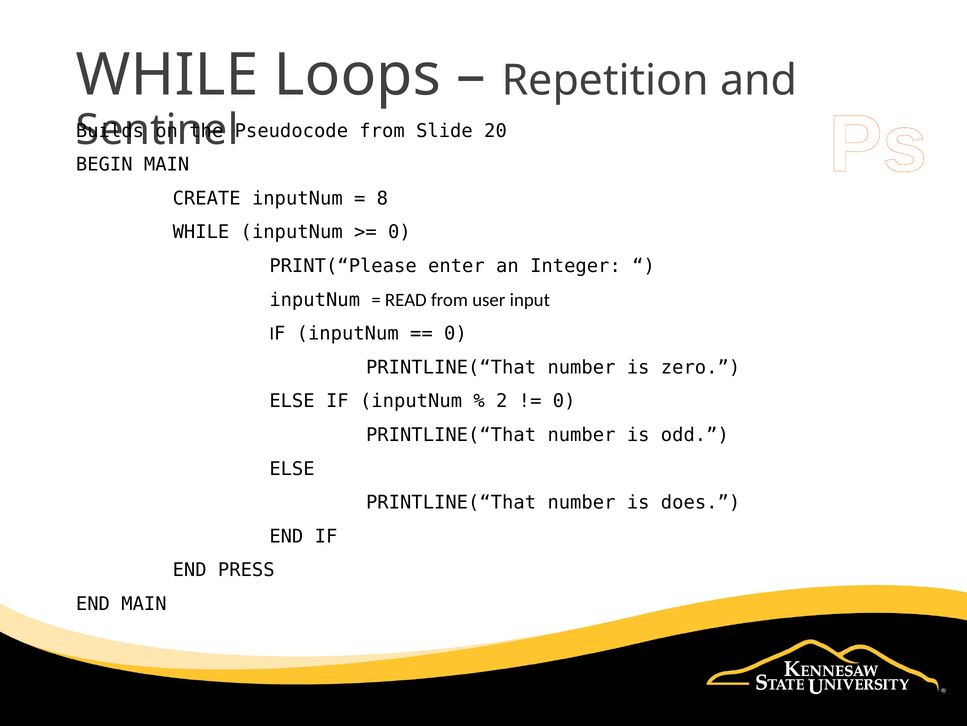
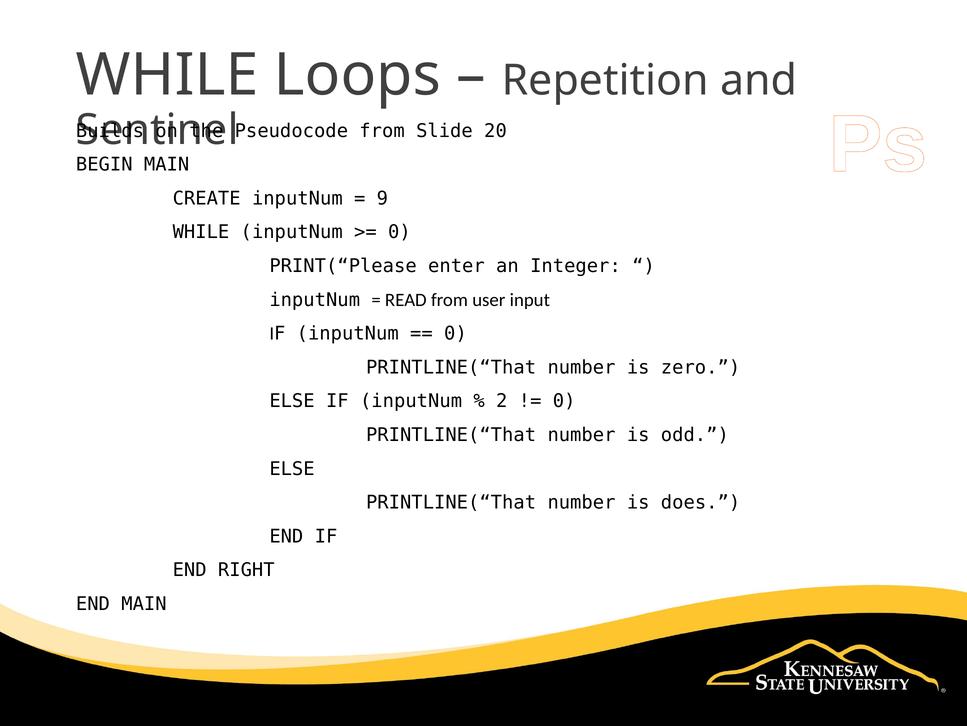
8: 8 -> 9
PRESS: PRESS -> RIGHT
